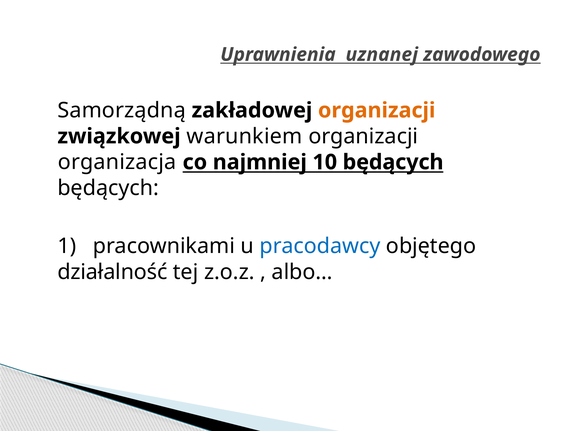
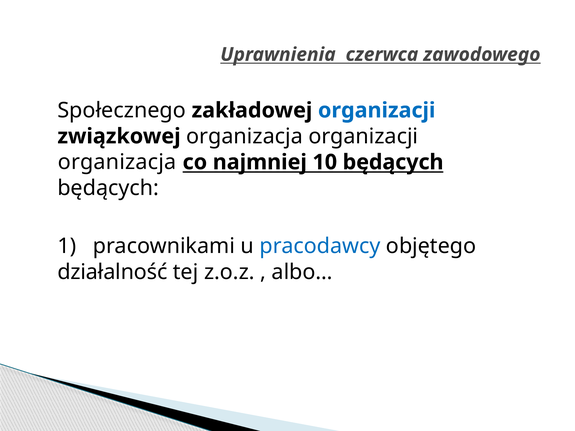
uznanej: uznanej -> czerwca
Samorządną: Samorządną -> Społecznego
organizacji at (377, 110) colour: orange -> blue
związkowej warunkiem: warunkiem -> organizacja
